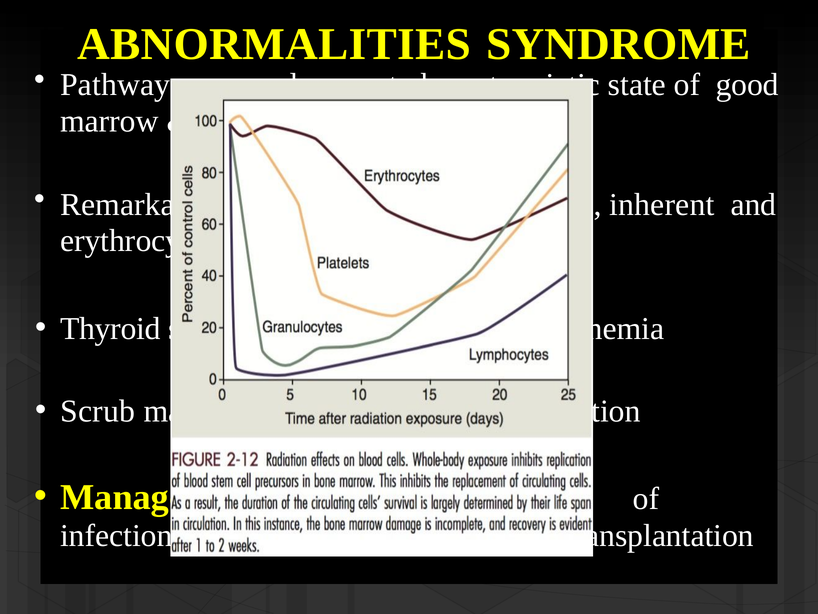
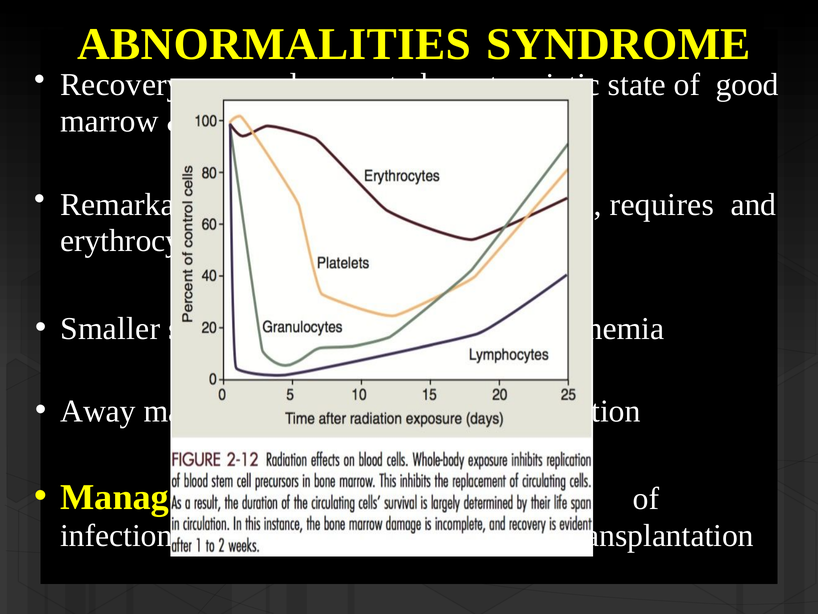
Pathways: Pathways -> Recovery
inherent: inherent -> requires
Thyroid: Thyroid -> Smaller
Scrub: Scrub -> Away
